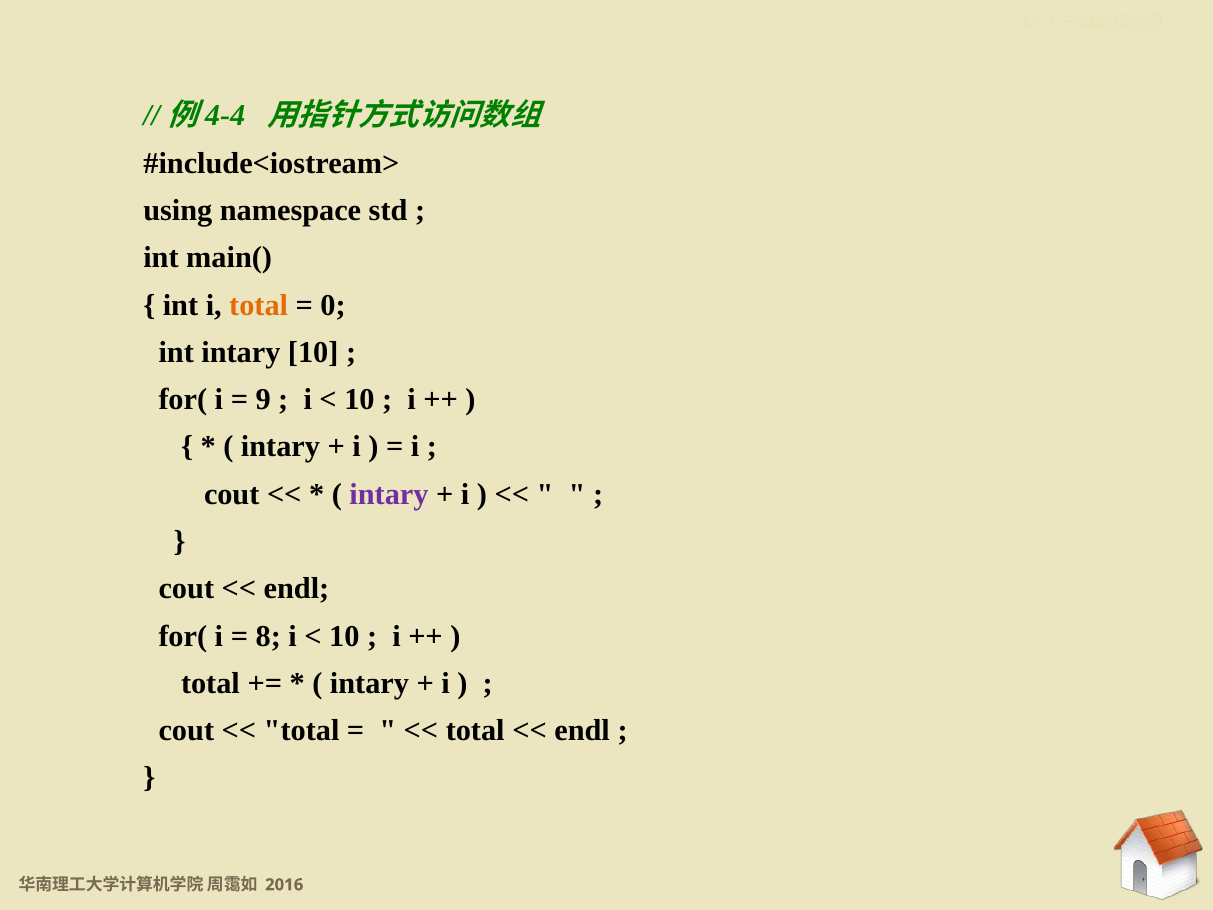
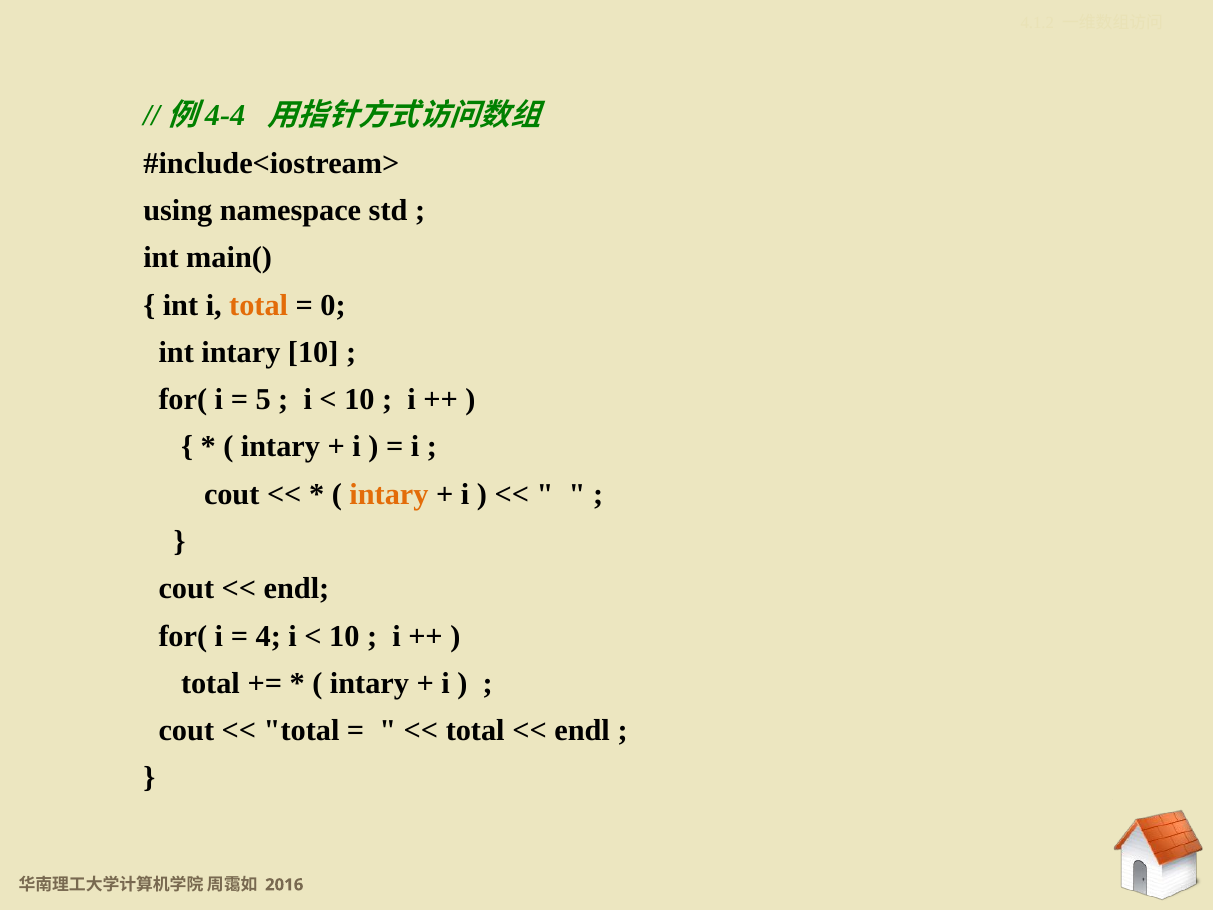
9: 9 -> 5
intary at (389, 494) colour: purple -> orange
8: 8 -> 4
